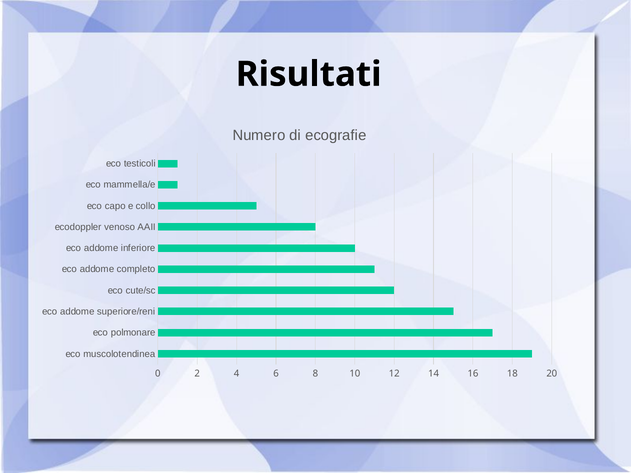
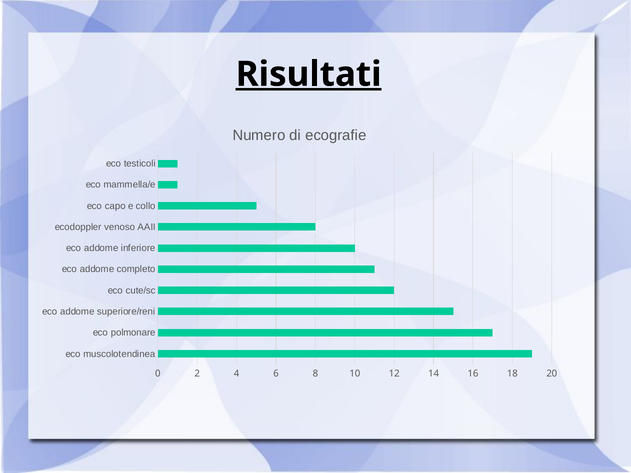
Risultati underline: none -> present
